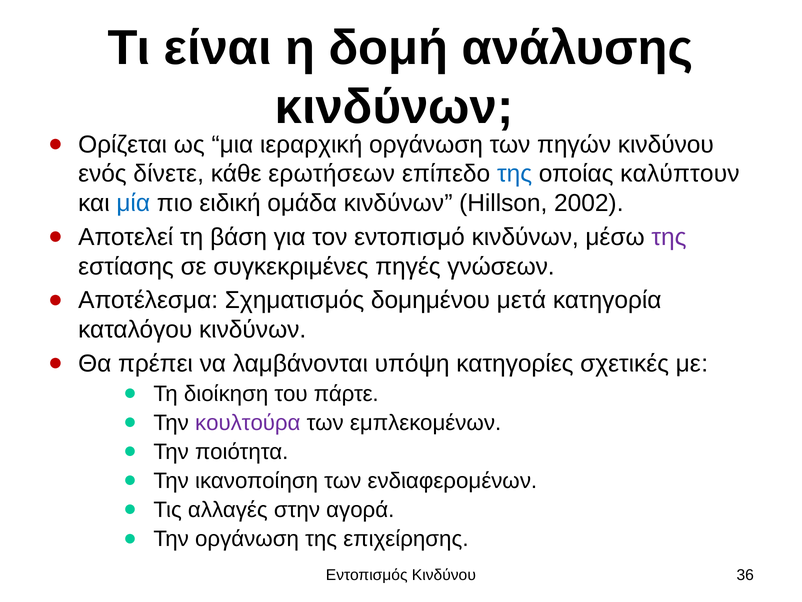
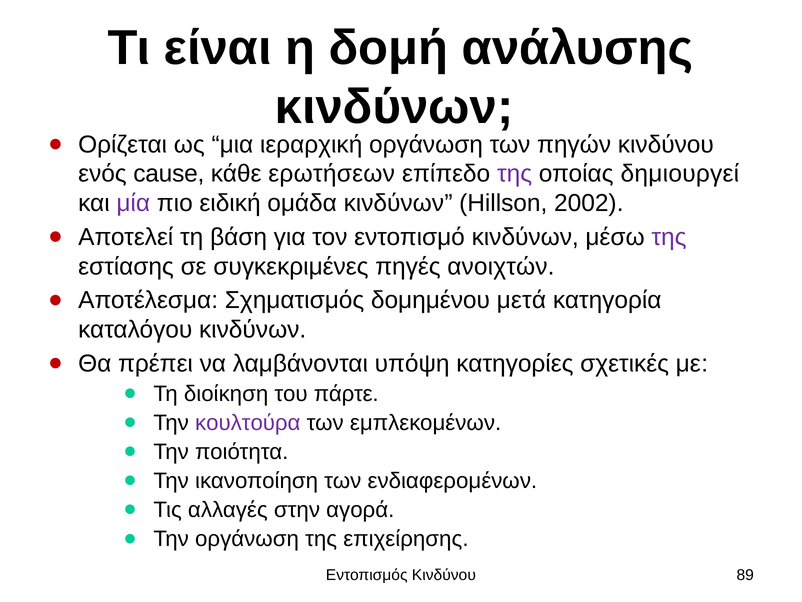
δίνετε: δίνετε -> cause
της at (515, 174) colour: blue -> purple
καλύπτουν: καλύπτουν -> δημιουργεί
μία colour: blue -> purple
γνώσεων: γνώσεων -> ανοιχτών
36: 36 -> 89
